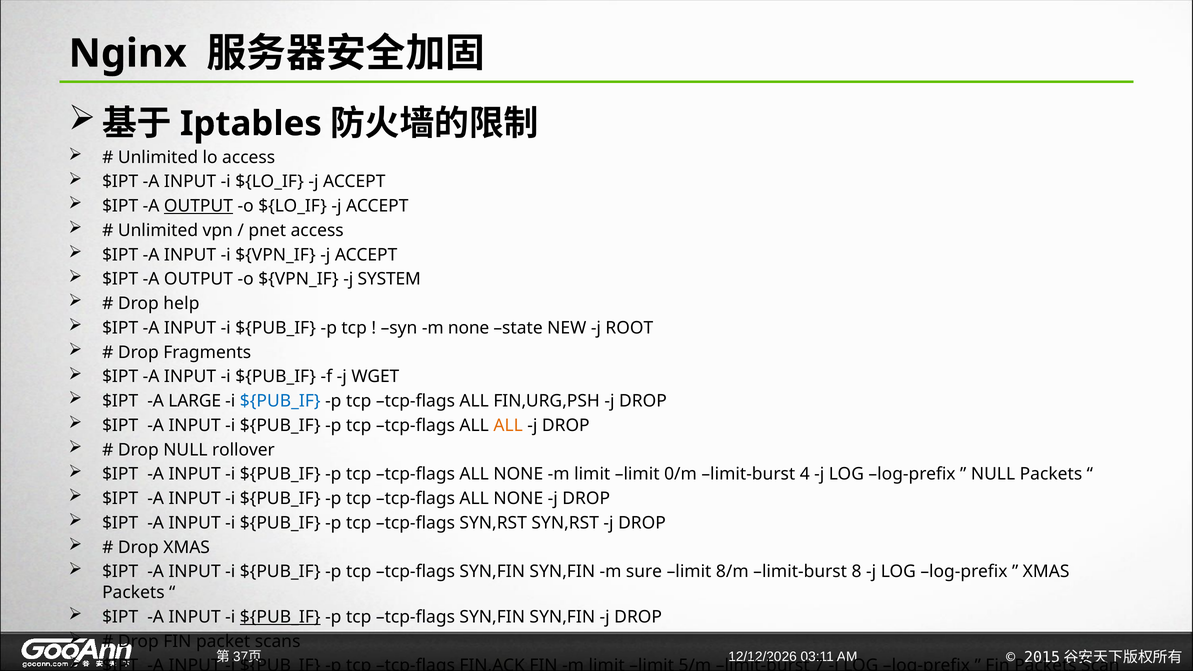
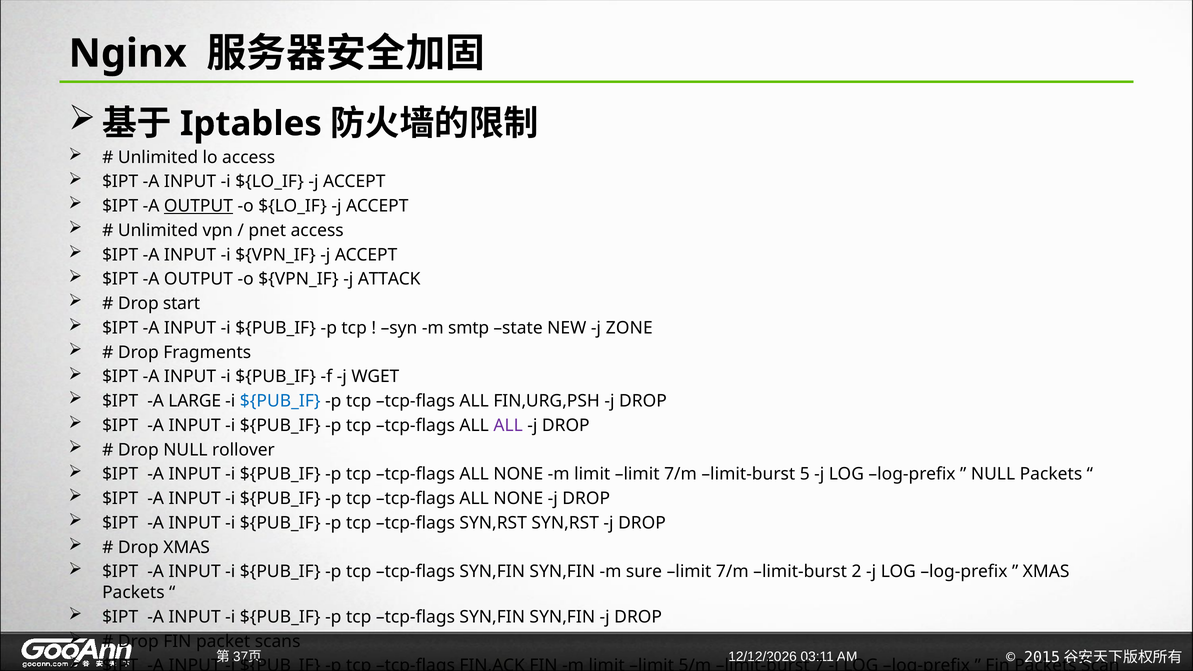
SYSTEM: SYSTEM -> ATTACK
help: help -> start
m none: none -> smtp
ROOT: ROOT -> ZONE
ALL at (508, 425) colour: orange -> purple
limit limit 0/m: 0/m -> 7/m
4: 4 -> 5
8/m at (732, 572): 8/m -> 7/m
limit-burst 8: 8 -> 2
${PUB_IF at (280, 617) underline: present -> none
